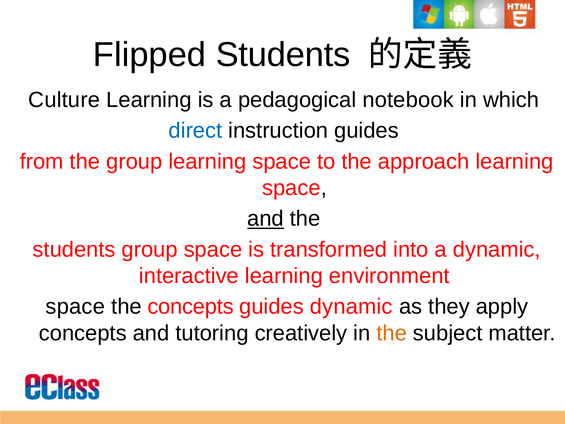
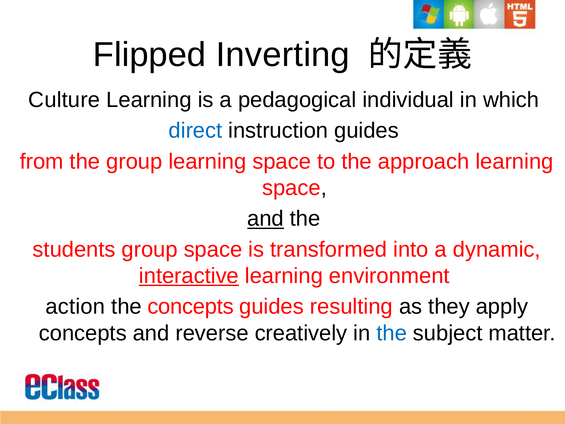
Flipped Students: Students -> Inverting
notebook: notebook -> individual
interactive underline: none -> present
space at (75, 307): space -> action
guides dynamic: dynamic -> resulting
tutoring: tutoring -> reverse
the at (392, 333) colour: orange -> blue
